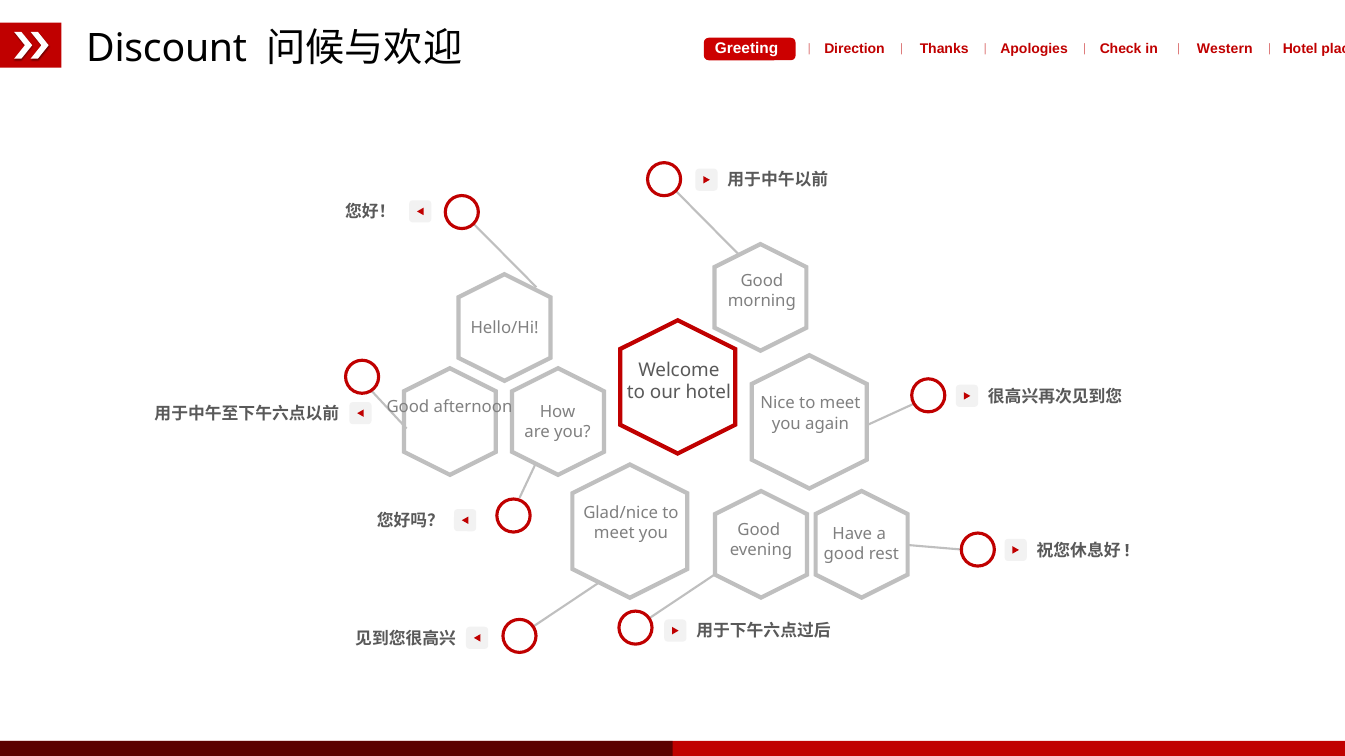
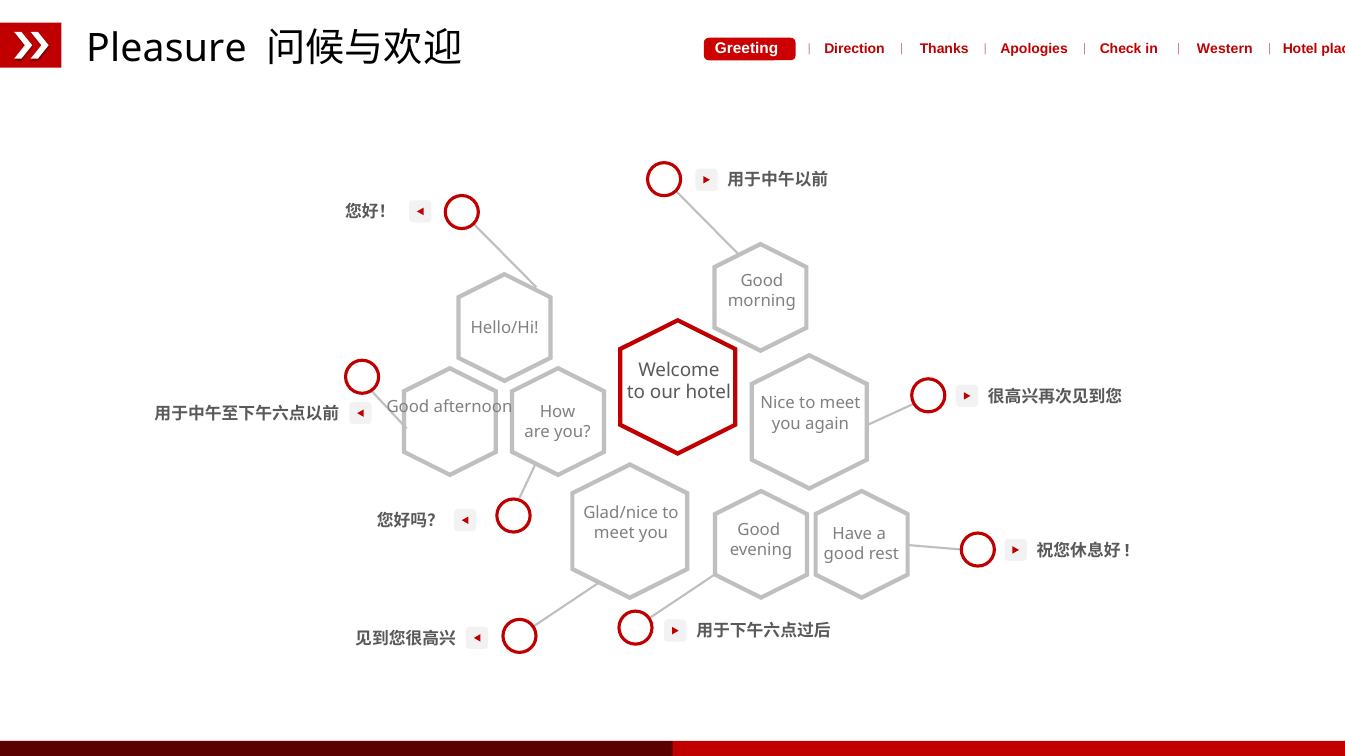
Discount: Discount -> Pleasure
